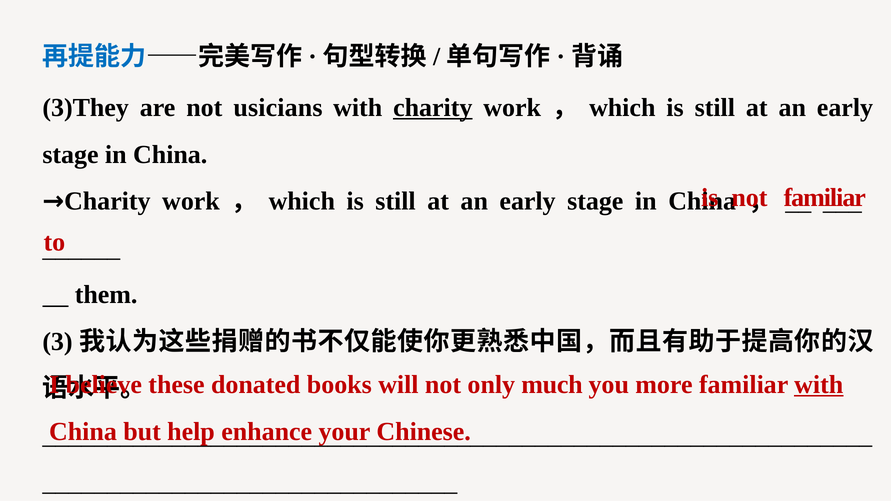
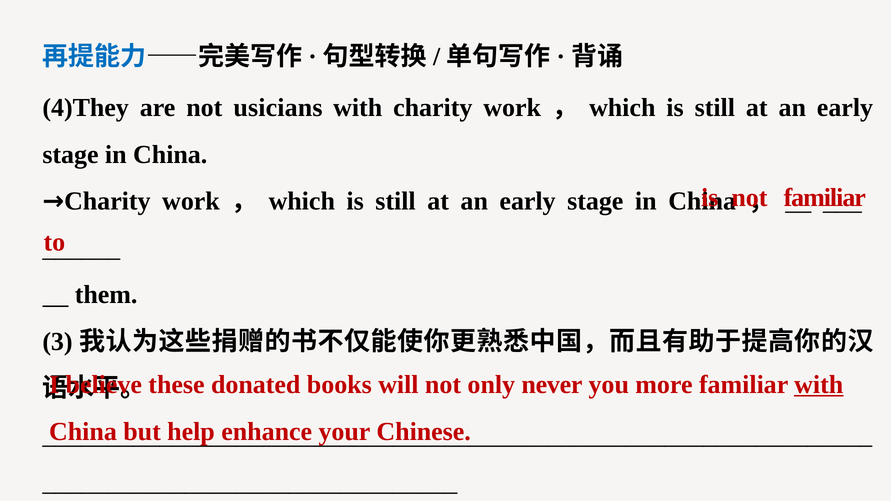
3)They: 3)They -> 4)They
charity underline: present -> none
much: much -> never
